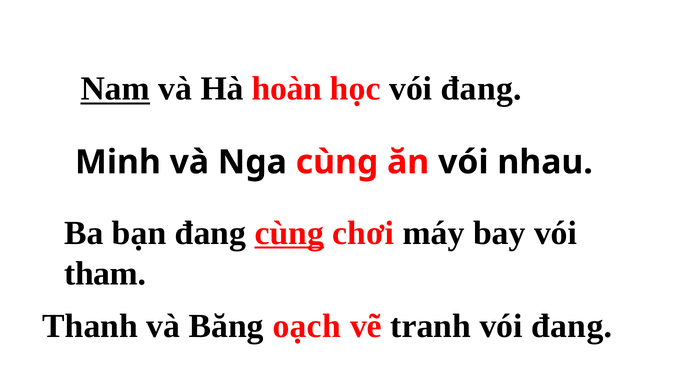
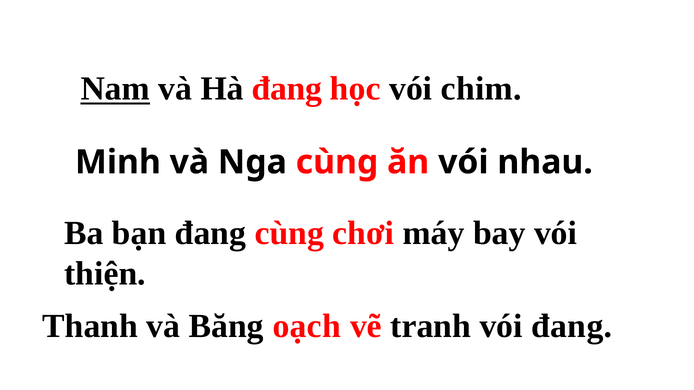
Hà hoàn: hoàn -> đang
học vói đang: đang -> chim
cùng at (289, 233) underline: present -> none
tham: tham -> thiện
